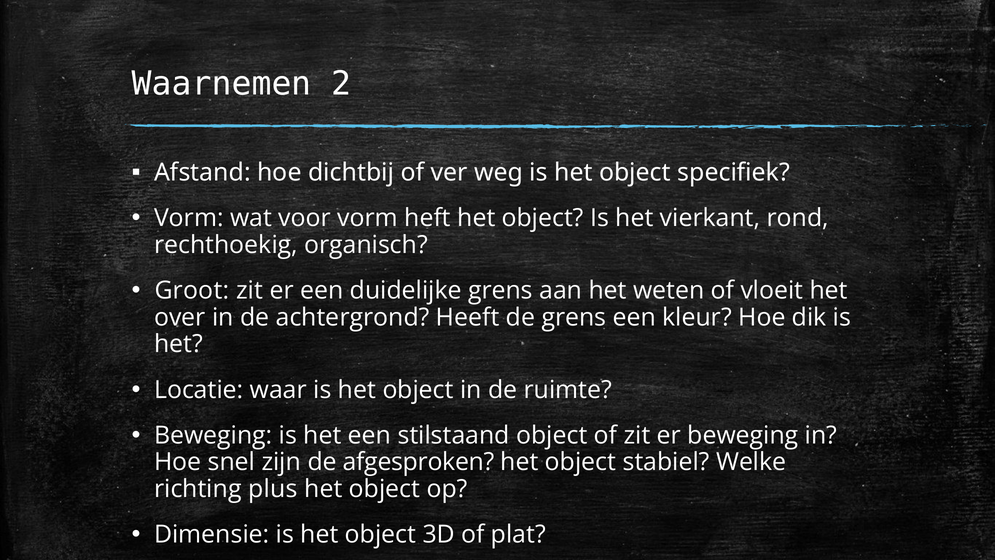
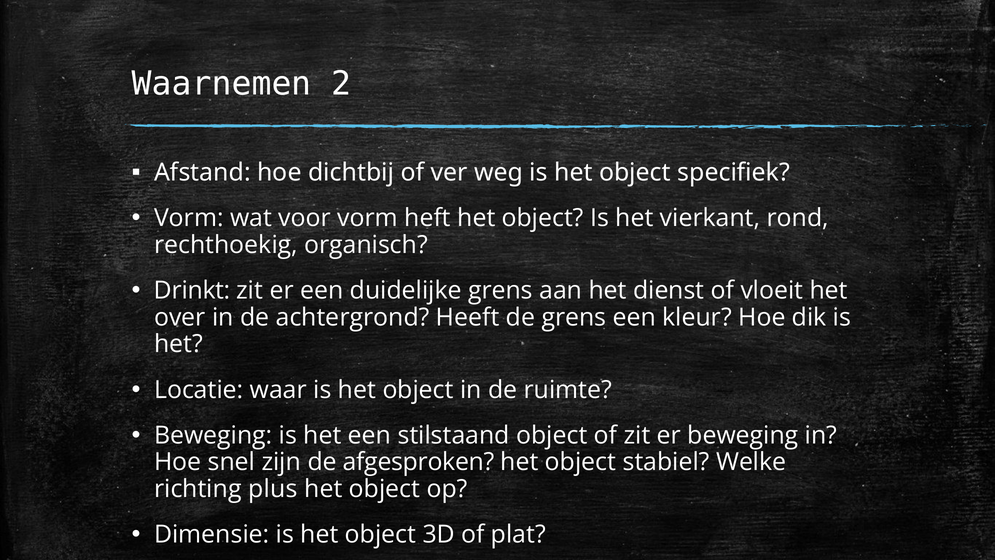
Groot: Groot -> Drinkt
weten: weten -> dienst
